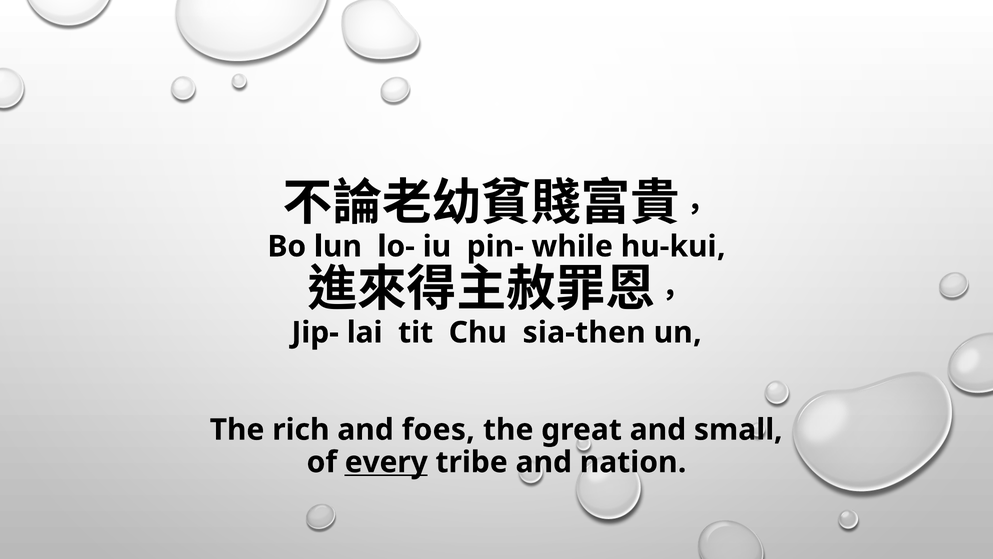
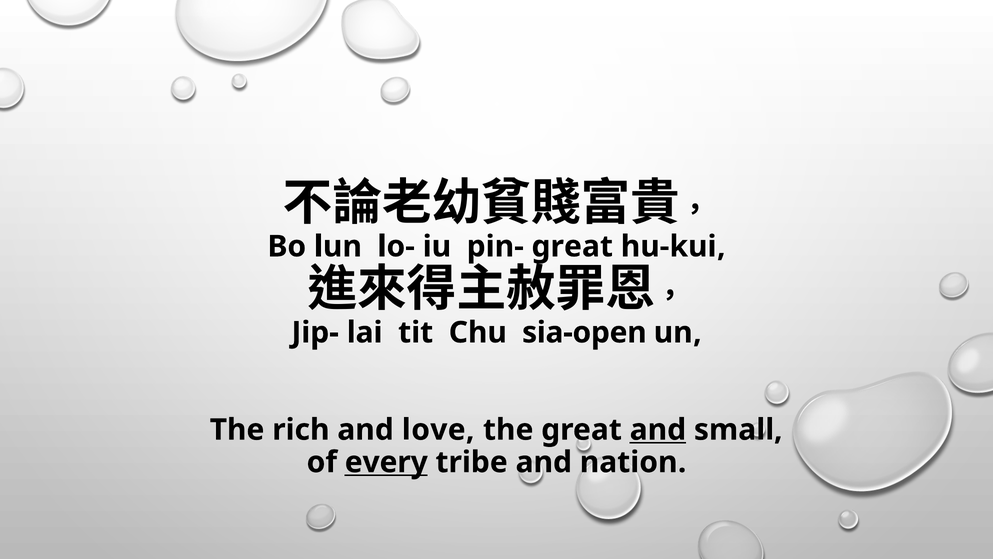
pin- while: while -> great
sia-then: sia-then -> sia-open
foes: foes -> love
and at (658, 429) underline: none -> present
